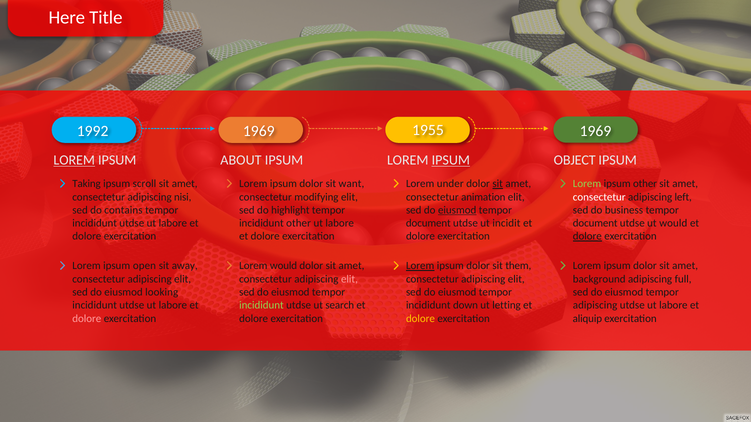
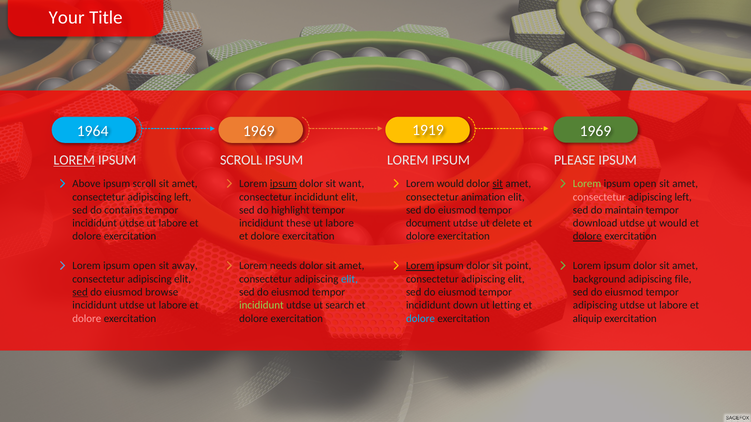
Here: Here -> Your
1992: 1992 -> 1964
1955: 1955 -> 1919
ABOUT at (241, 160): ABOUT -> SCROLL
IPSUM at (451, 160) underline: present -> none
OBJECT: OBJECT -> PLEASE
Taking: Taking -> Above
ipsum at (283, 184) underline: none -> present
Lorem under: under -> would
other at (645, 184): other -> open
nisi at (183, 197): nisi -> left
consectetur modifying: modifying -> incididunt
consectetur at (599, 197) colour: white -> pink
eiusmod at (457, 210) underline: present -> none
business: business -> maintain
incididunt other: other -> these
incidit: incidit -> delete
document at (595, 223): document -> download
Lorem would: would -> needs
them: them -> point
elit at (349, 279) colour: pink -> light blue
full: full -> file
sed at (80, 292) underline: none -> present
looking: looking -> browse
dolore at (420, 319) colour: yellow -> light blue
